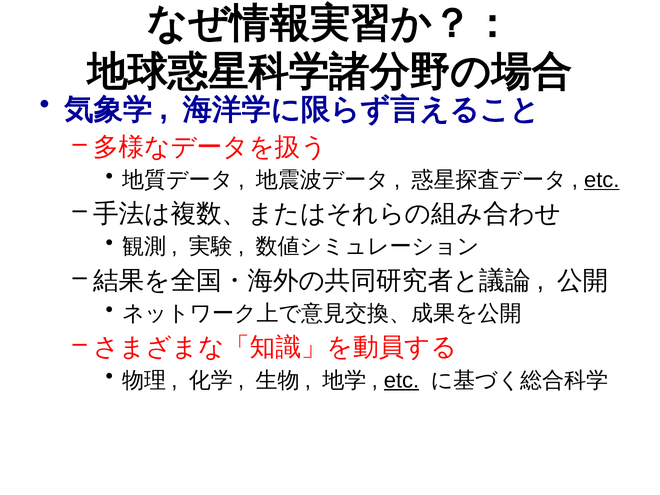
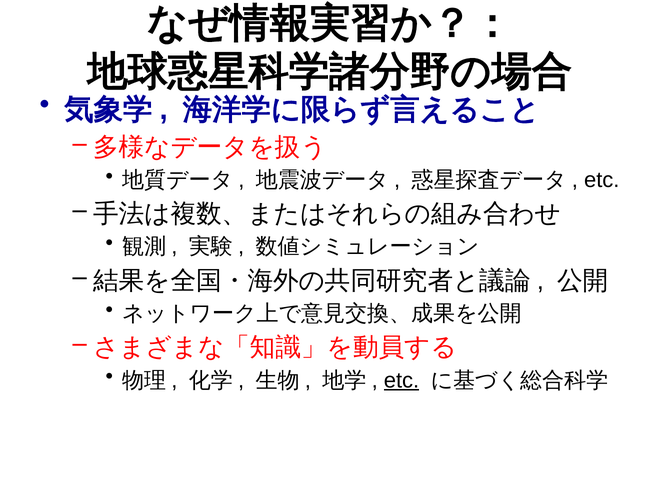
etc at (602, 180) underline: present -> none
